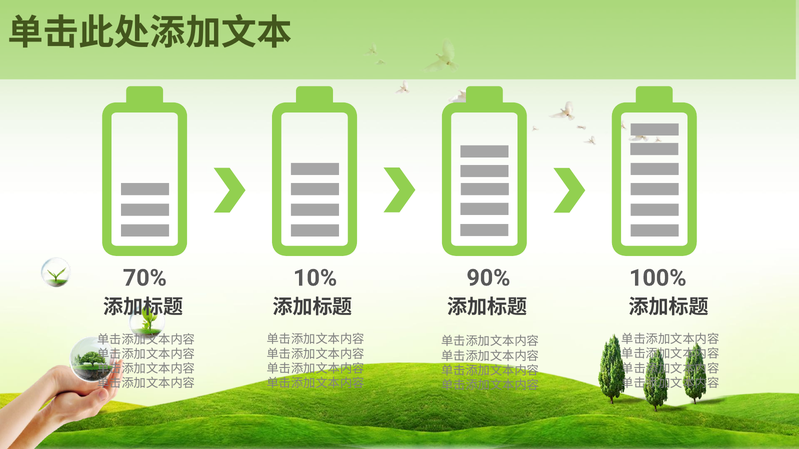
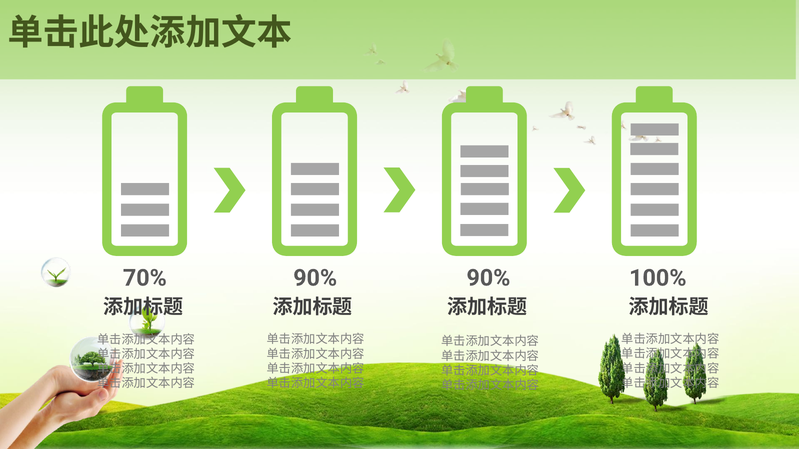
70% 10%: 10% -> 90%
